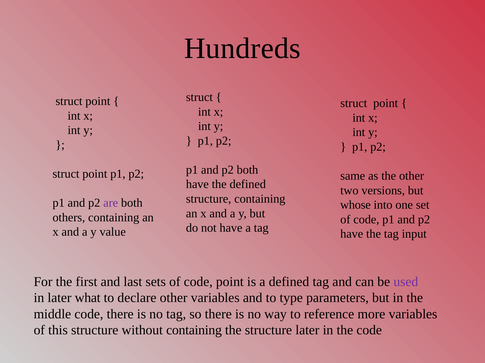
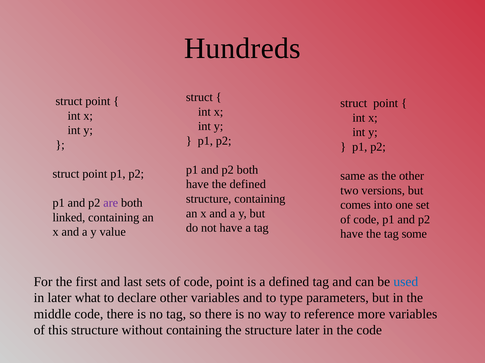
whose: whose -> comes
others: others -> linked
input: input -> some
used colour: purple -> blue
